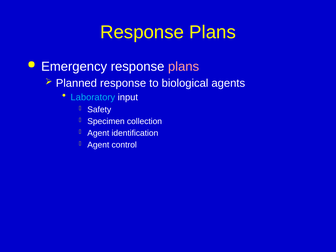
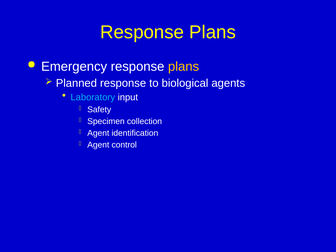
plans at (184, 67) colour: pink -> yellow
